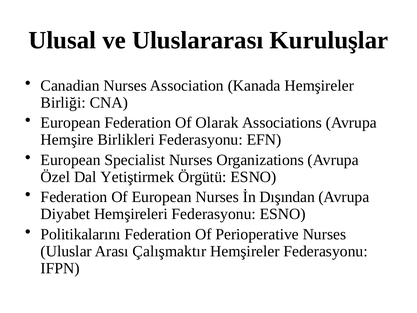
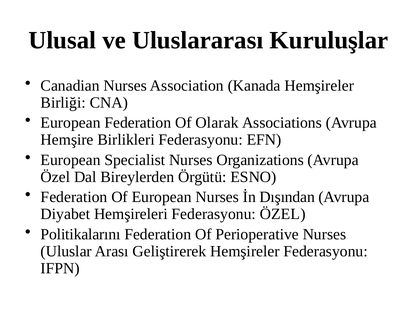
Yetiştirmek: Yetiştirmek -> Bireylerden
Federasyonu ESNO: ESNO -> ÖZEL
Çalışmaktır: Çalışmaktır -> Geliştirerek
